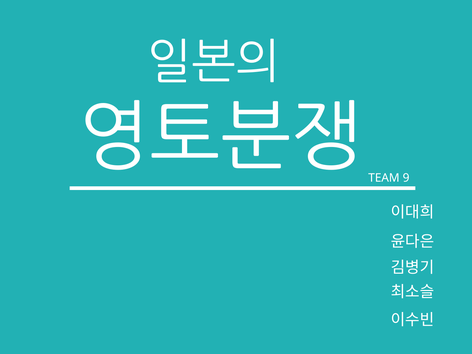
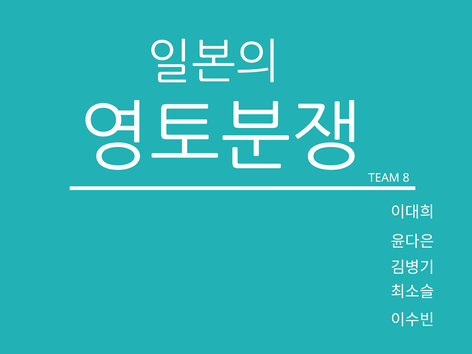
9: 9 -> 8
